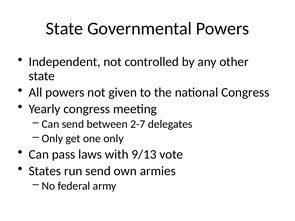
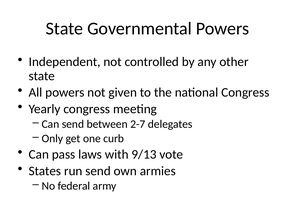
one only: only -> curb
